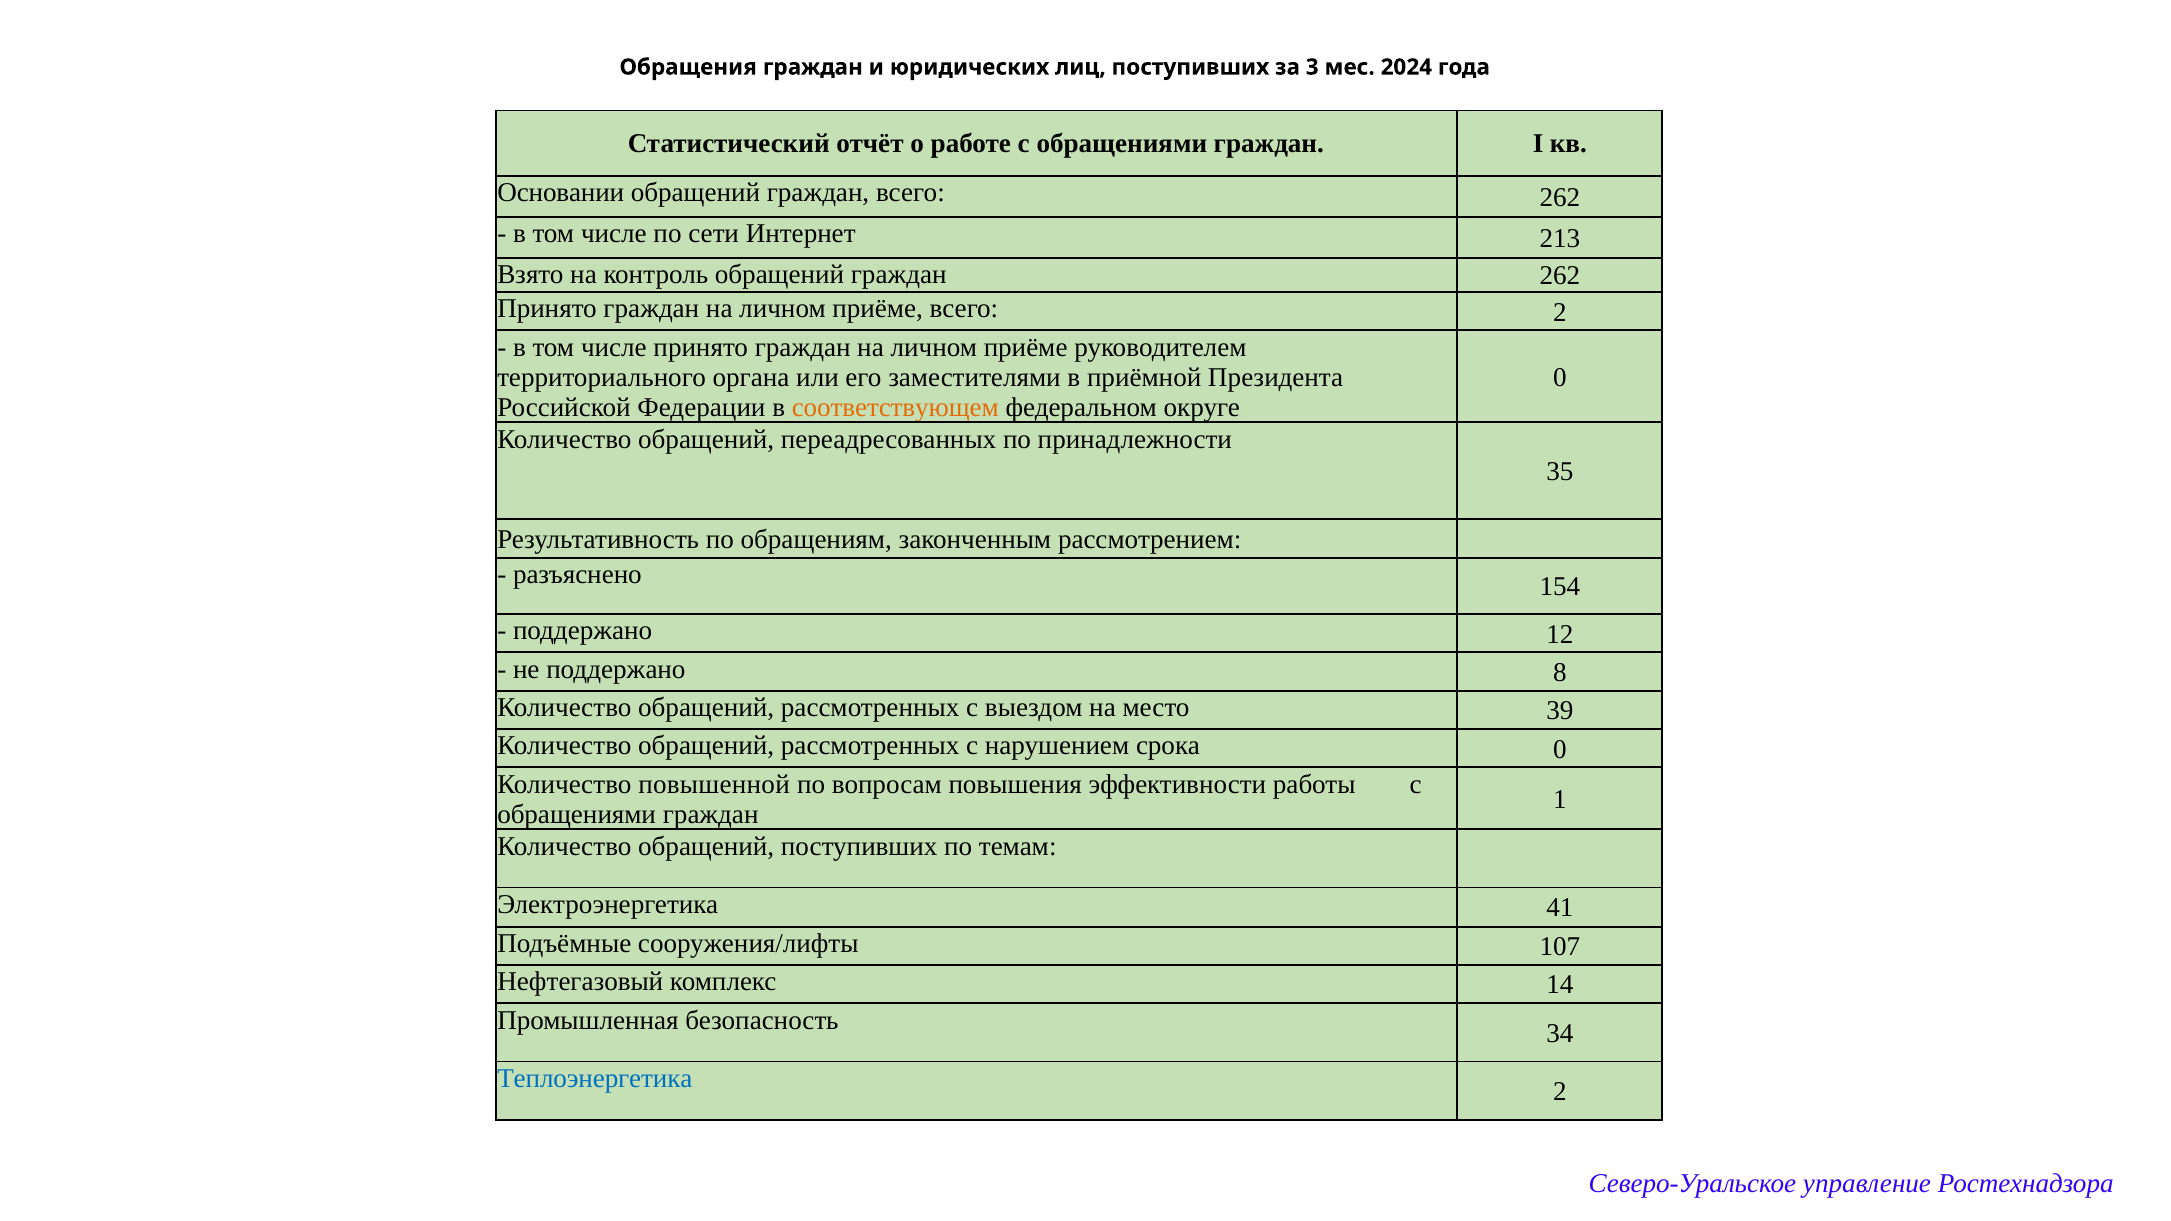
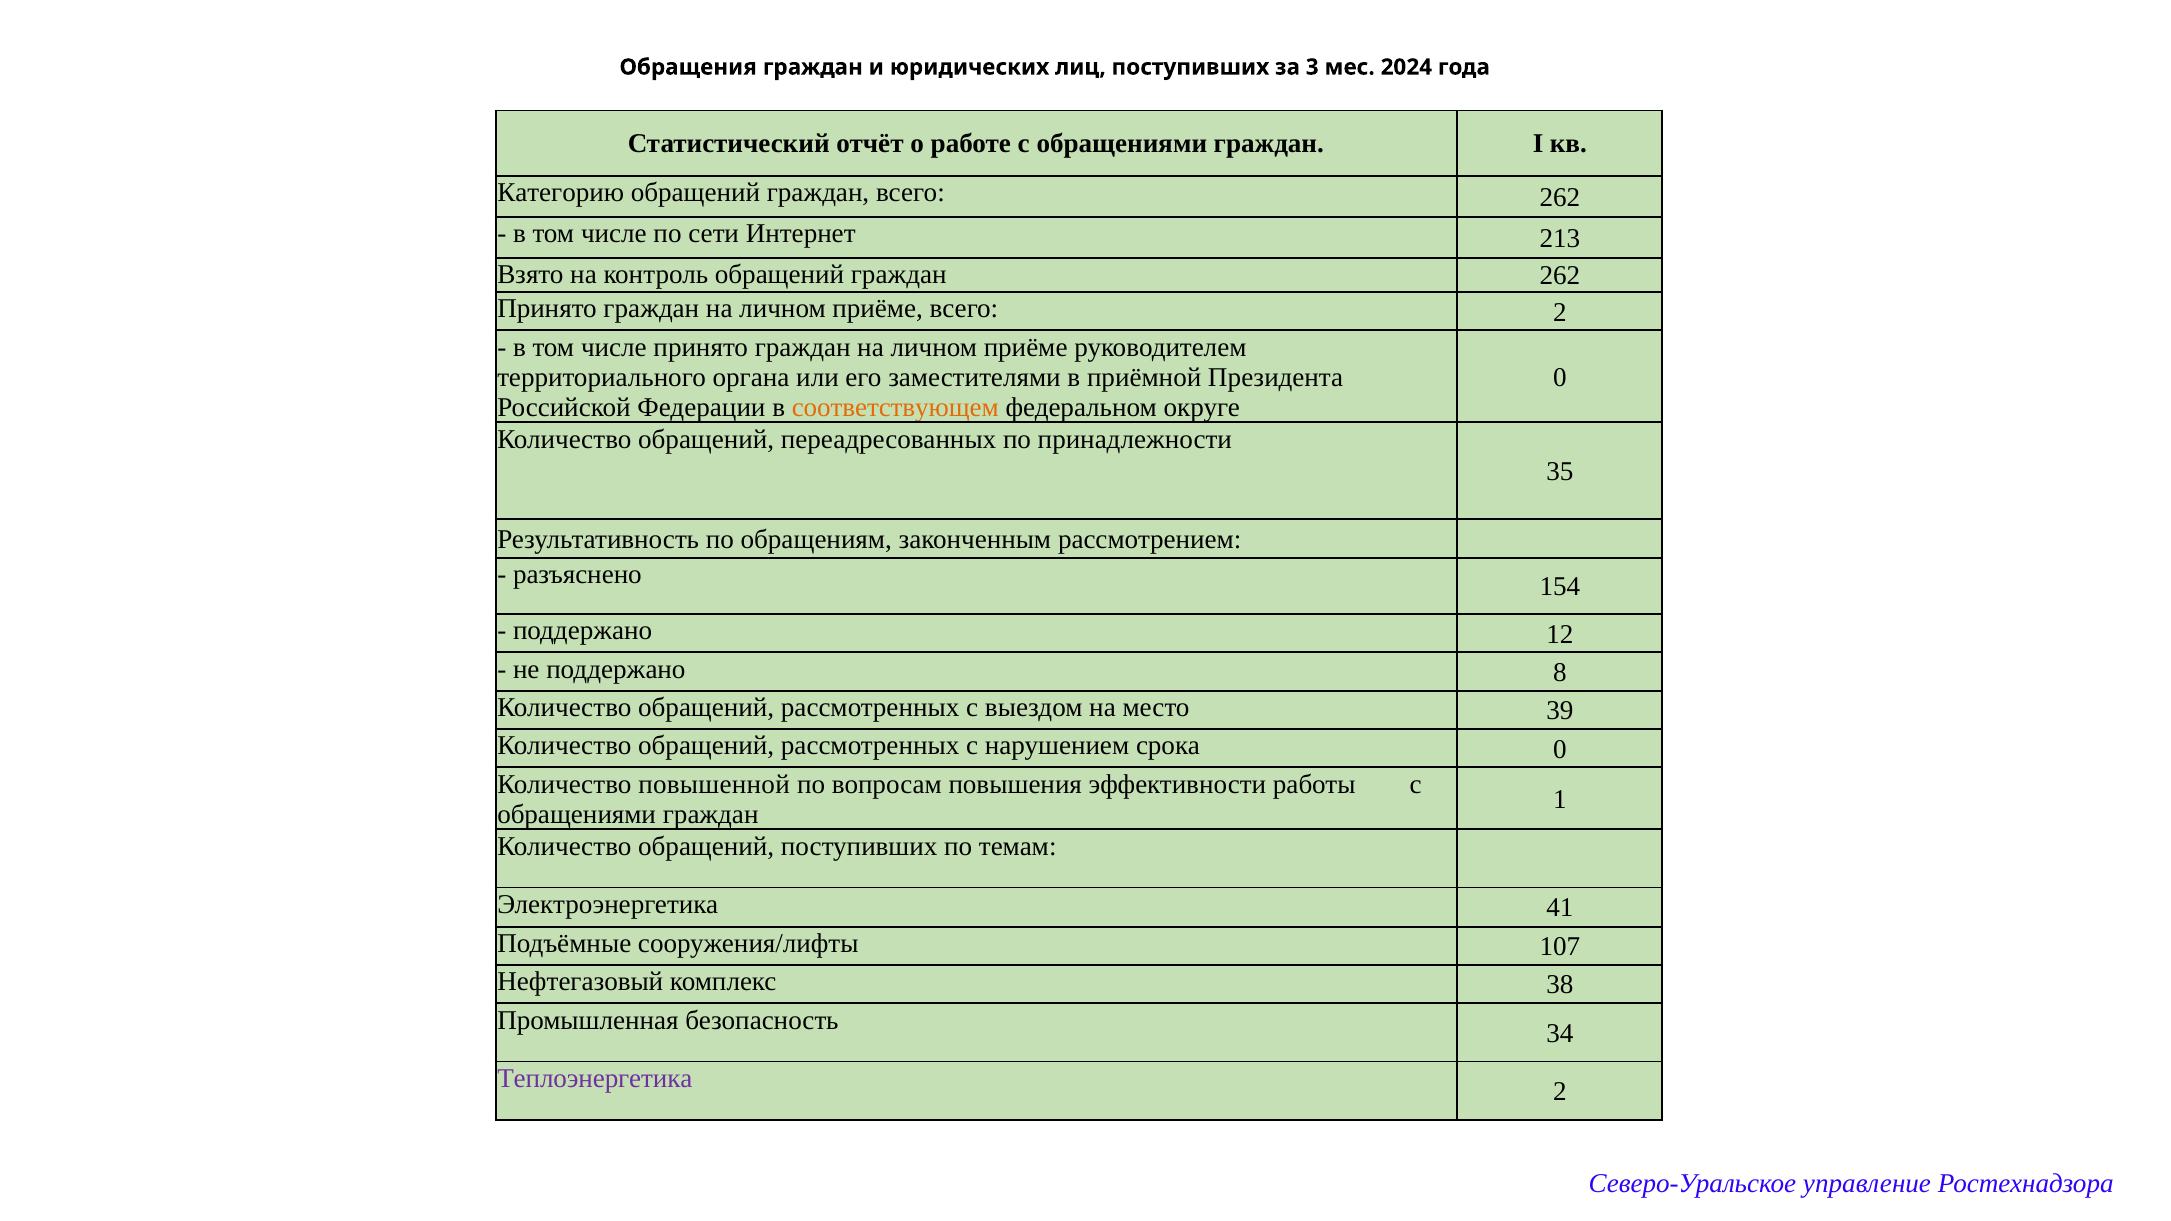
Основании: Основании -> Категорию
14: 14 -> 38
Теплоэнергетика colour: blue -> purple
